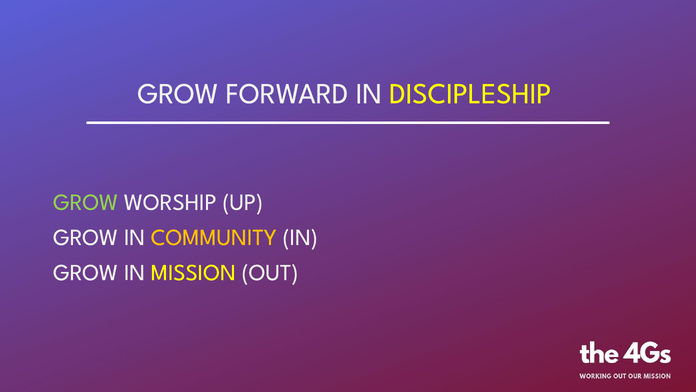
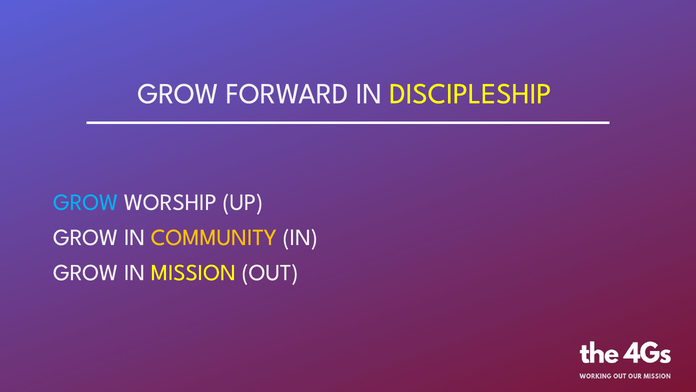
GROW at (86, 202) colour: light green -> light blue
